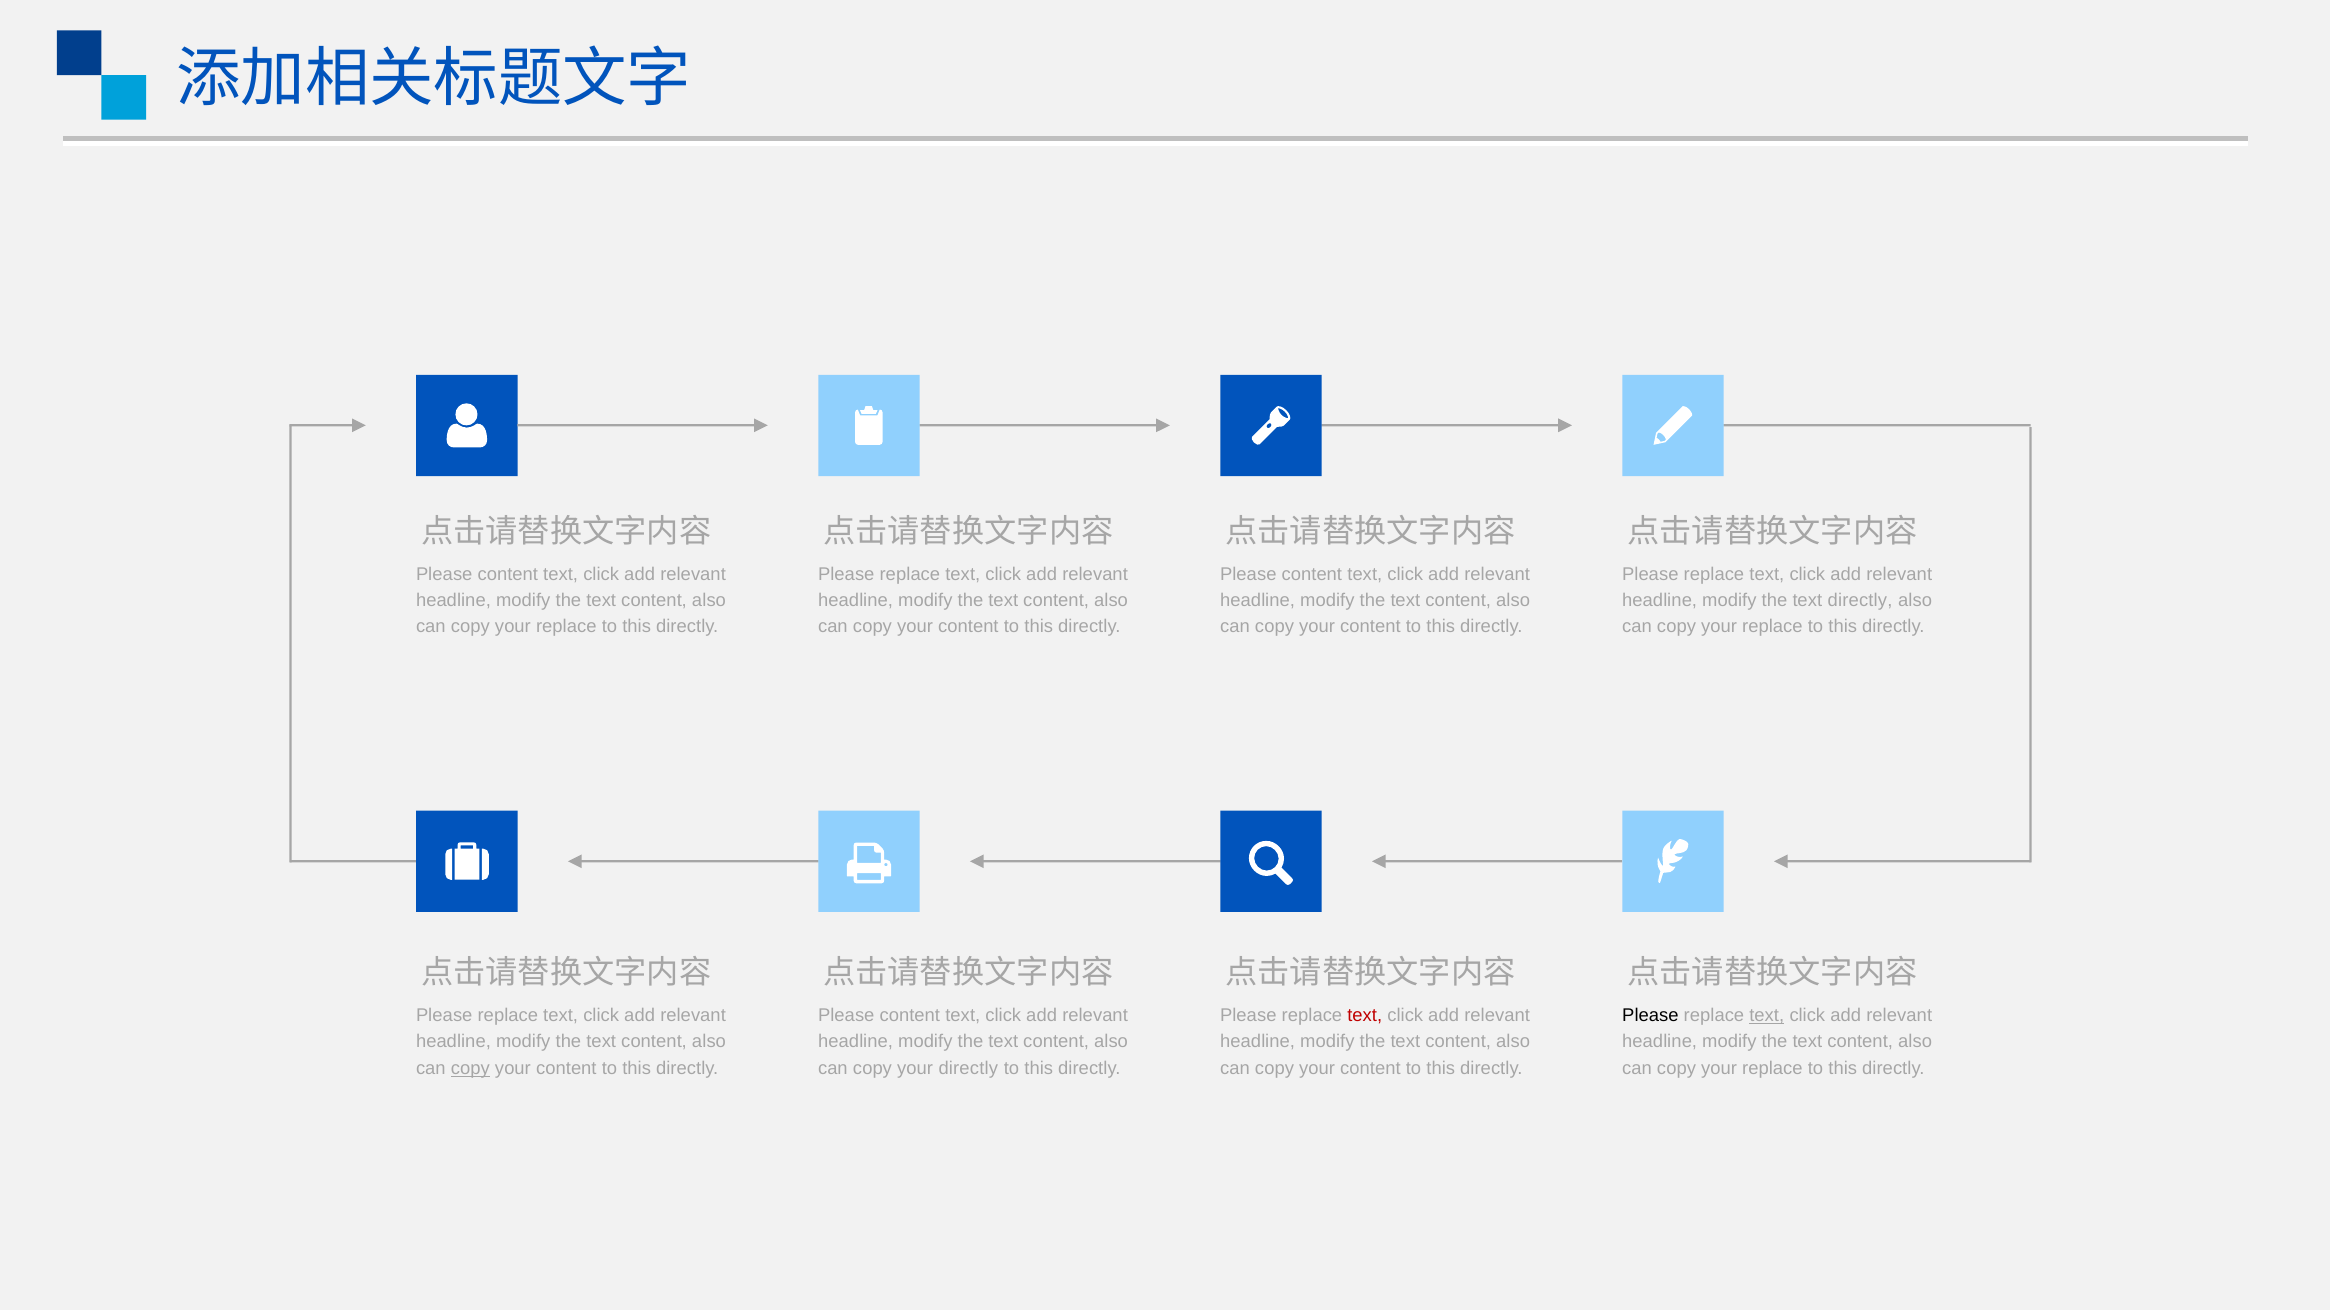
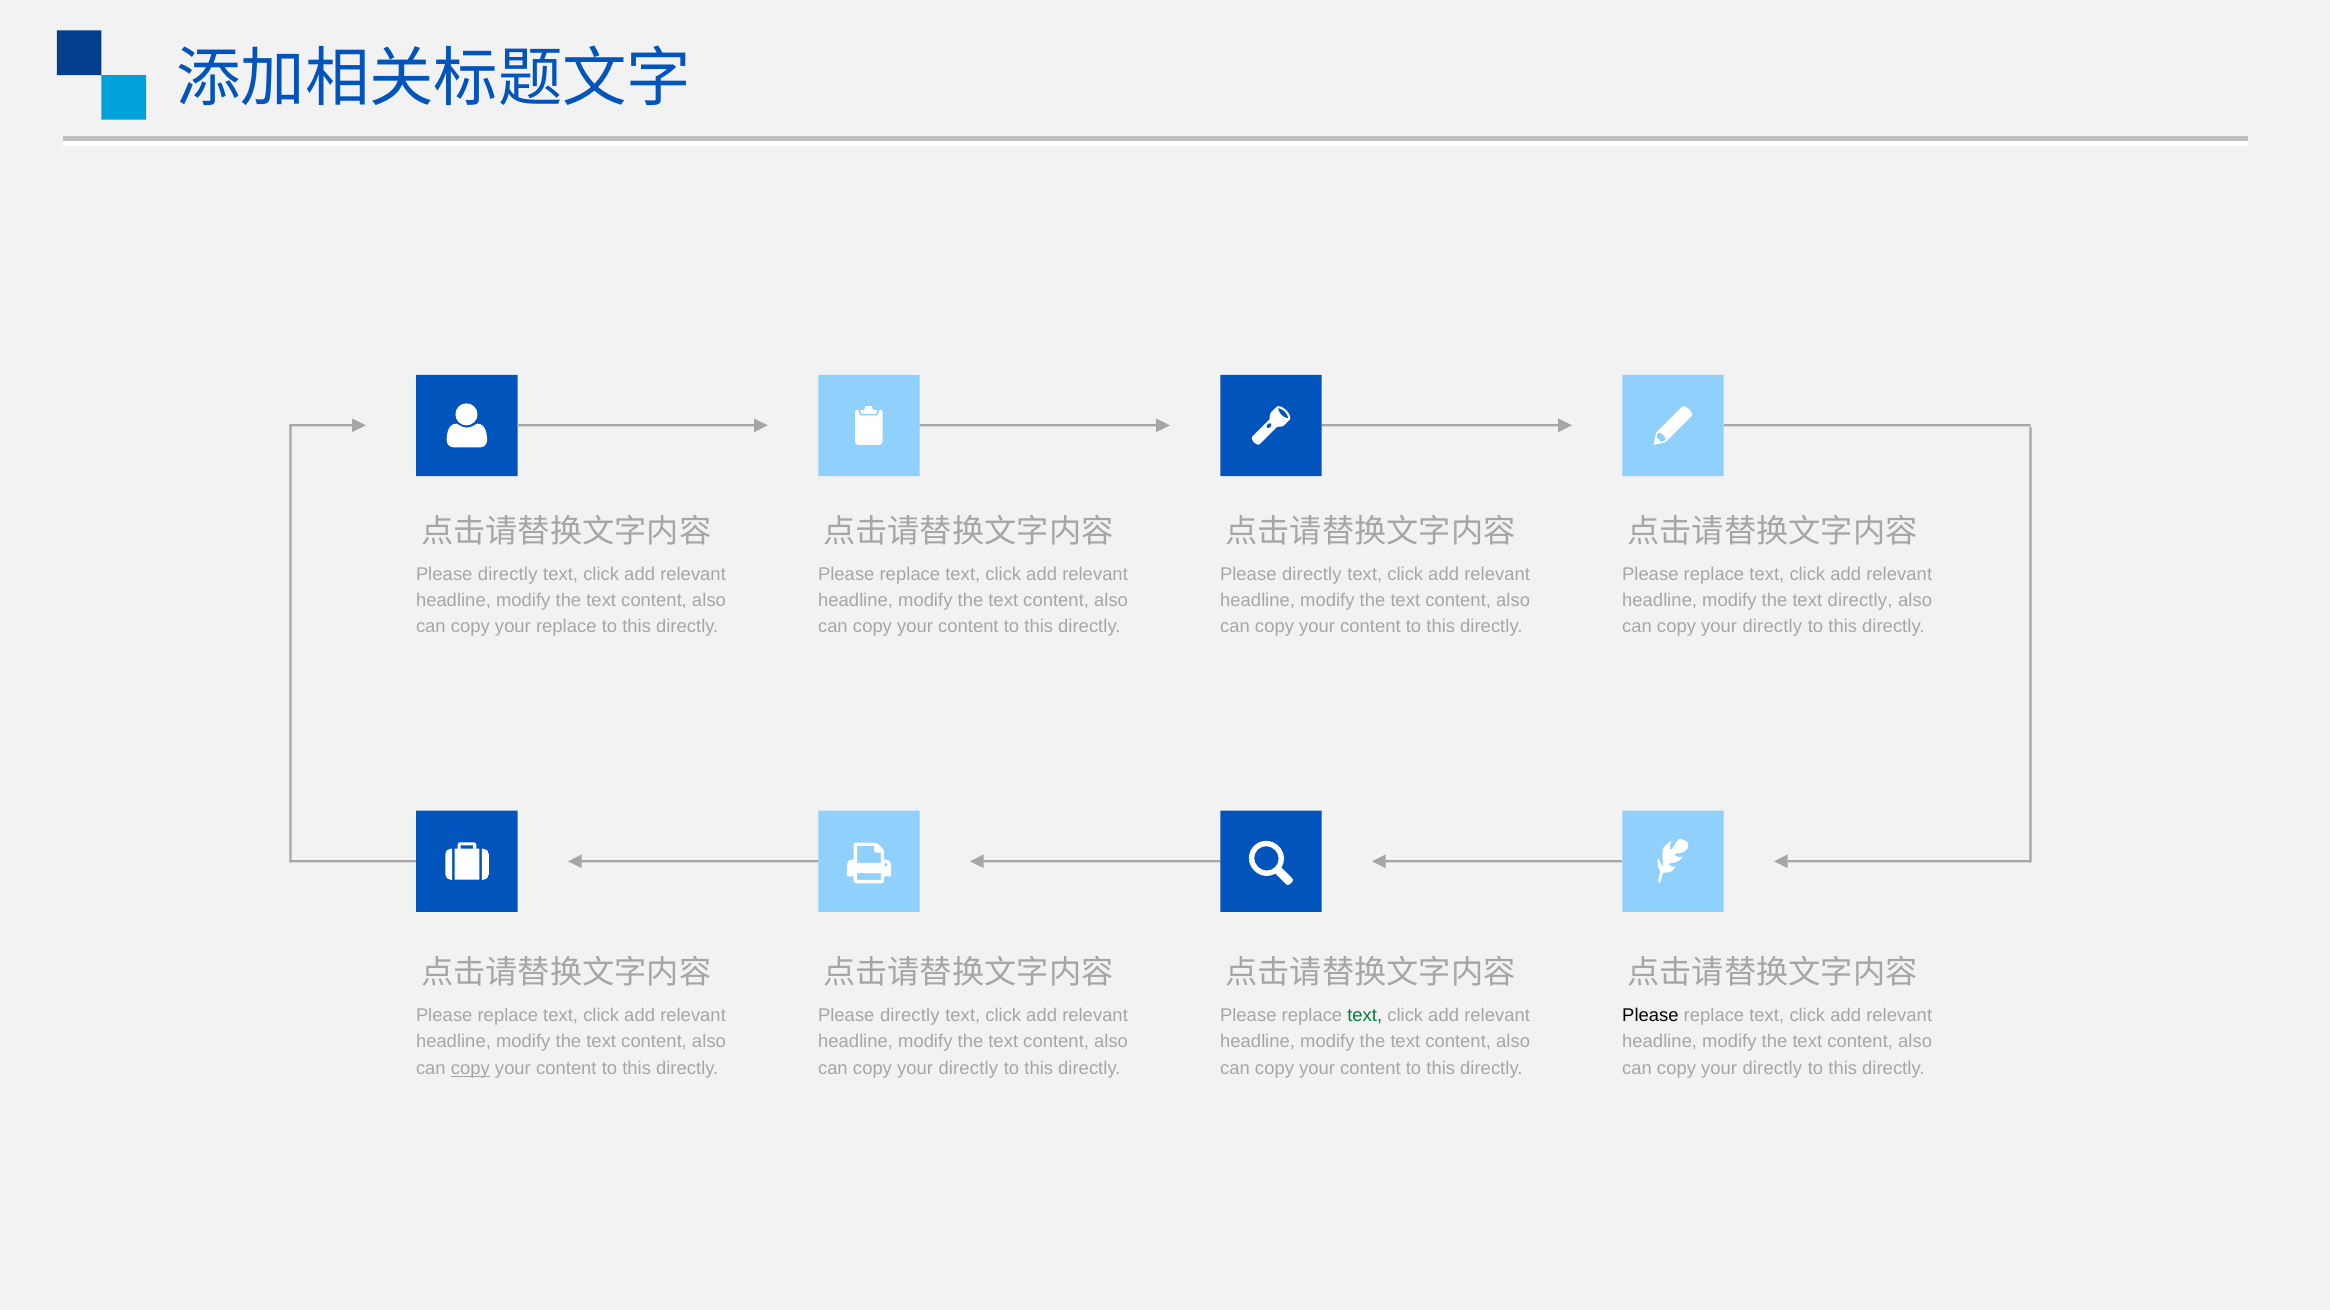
content at (508, 574): content -> directly
content at (1312, 574): content -> directly
replace at (1772, 627): replace -> directly
content at (910, 1016): content -> directly
text at (1365, 1016) colour: red -> green
text at (1767, 1016) underline: present -> none
replace at (1772, 1069): replace -> directly
